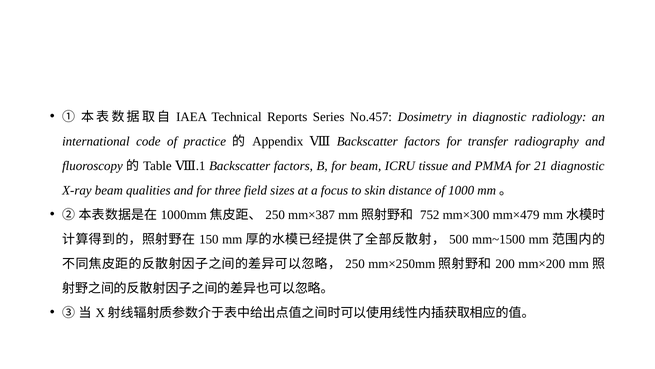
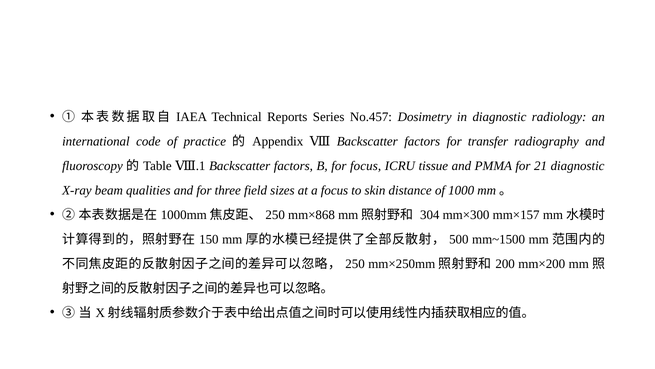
for beam: beam -> focus
mm×387: mm×387 -> mm×868
752: 752 -> 304
mm×479: mm×479 -> mm×157
